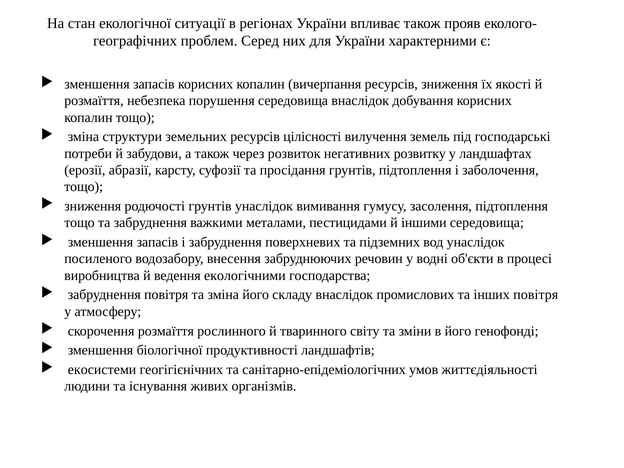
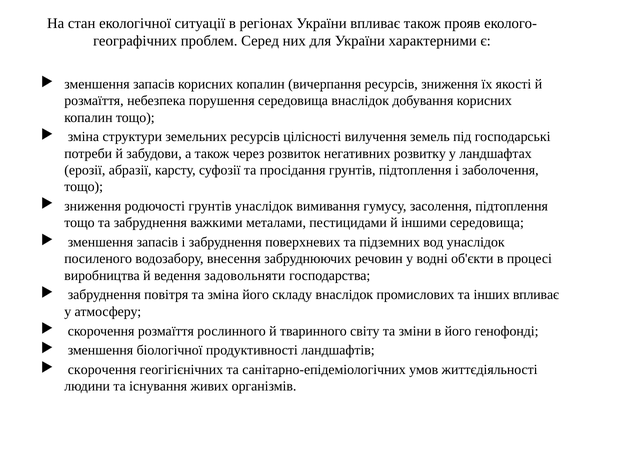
екологічними: екологічними -> задовольняти
інших повітря: повітря -> впливає
екосистеми at (102, 370): екосистеми -> скорочення
